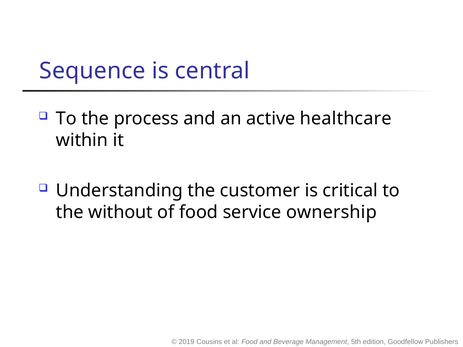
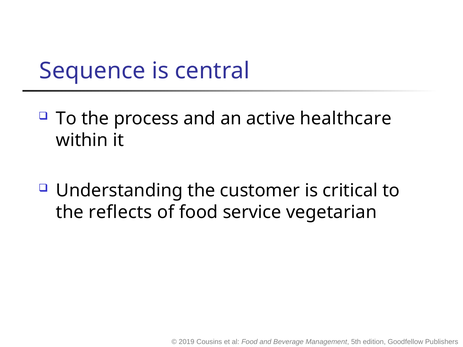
without: without -> reflects
ownership: ownership -> vegetarian
